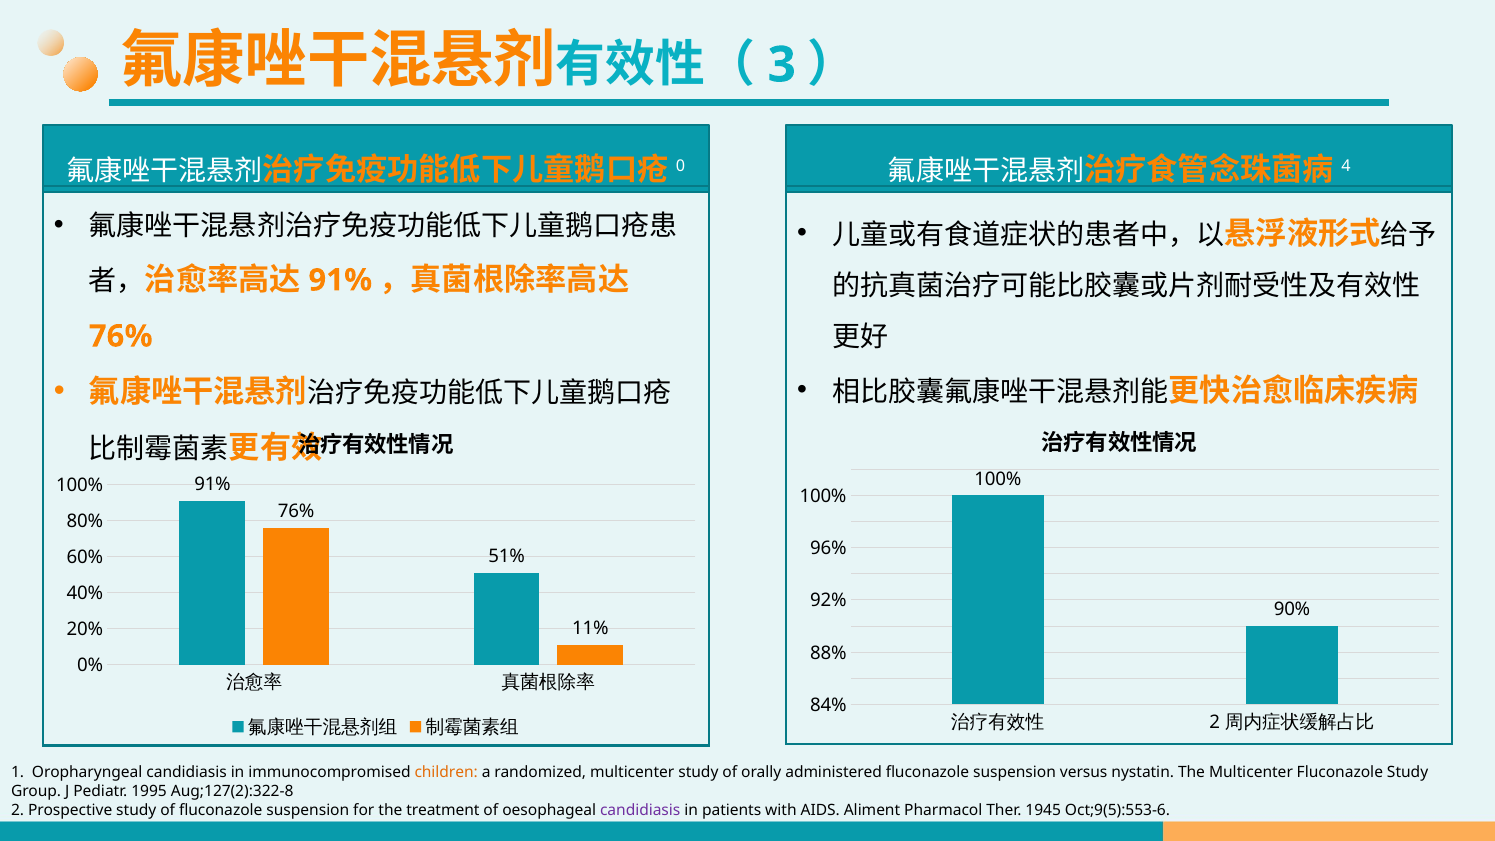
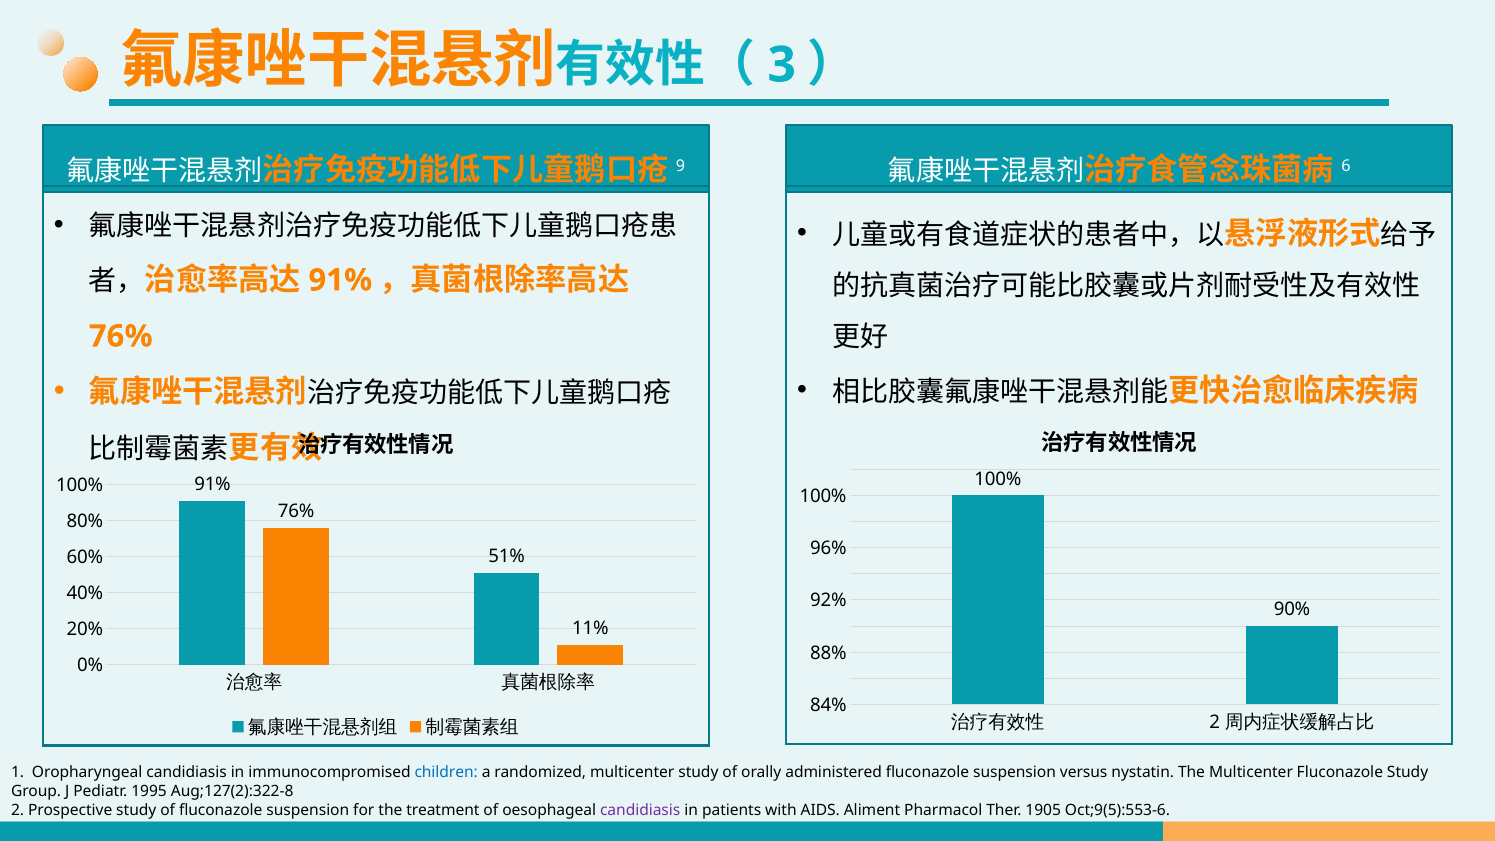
0: 0 -> 9
4: 4 -> 6
children colour: orange -> blue
1945: 1945 -> 1905
